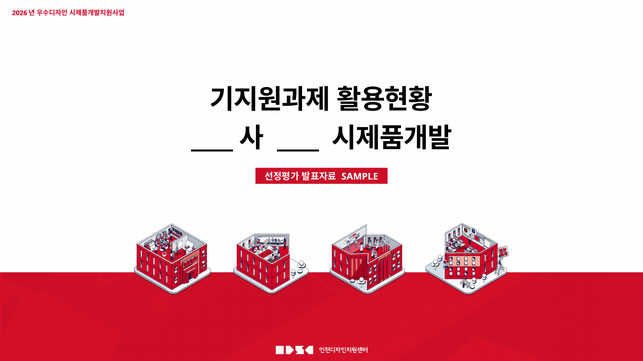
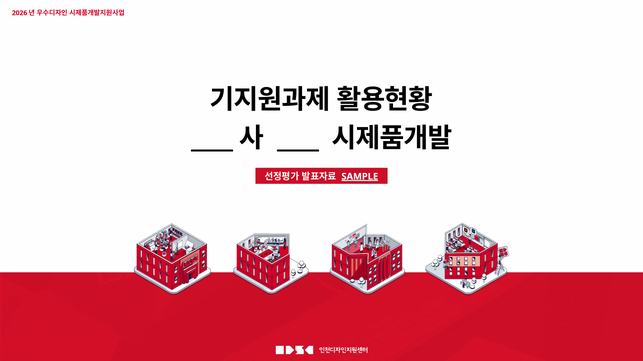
SAMPLE underline: none -> present
